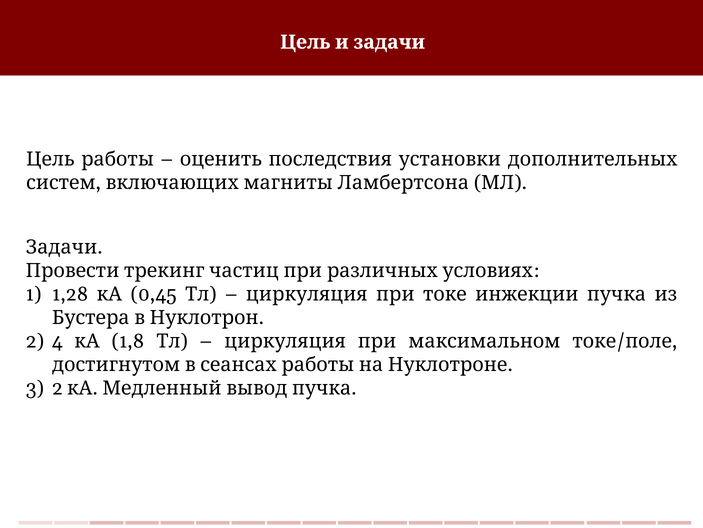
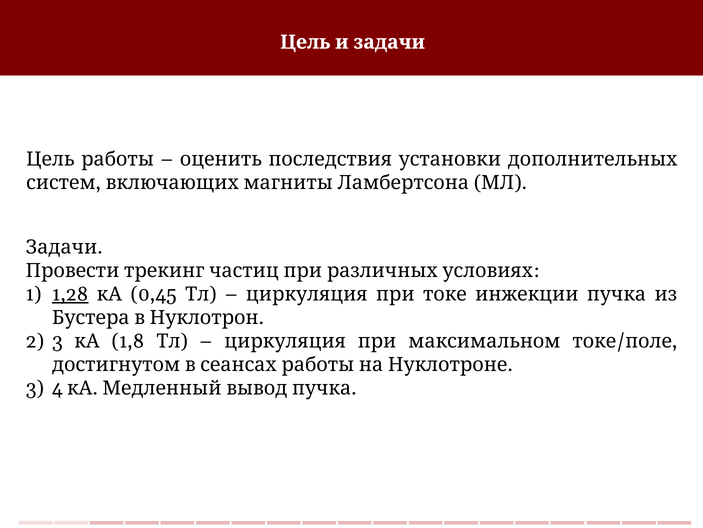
1,28 underline: none -> present
4 at (57, 341): 4 -> 3
2 at (57, 388): 2 -> 4
